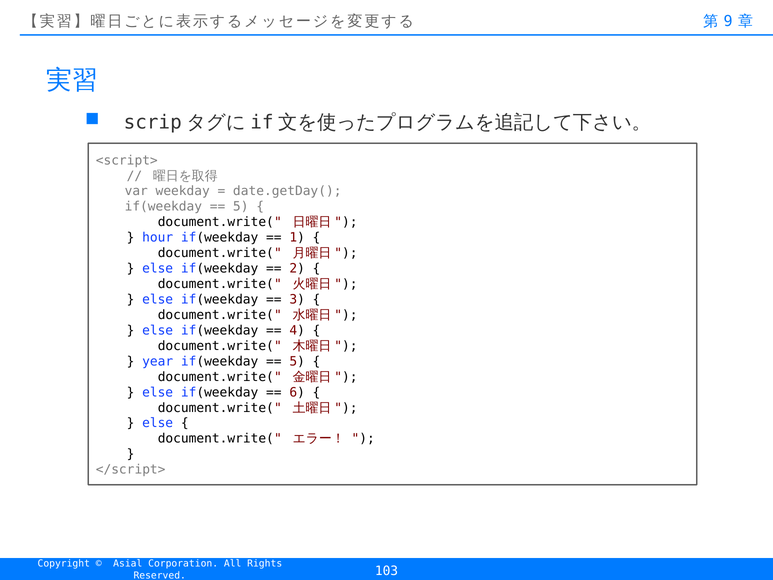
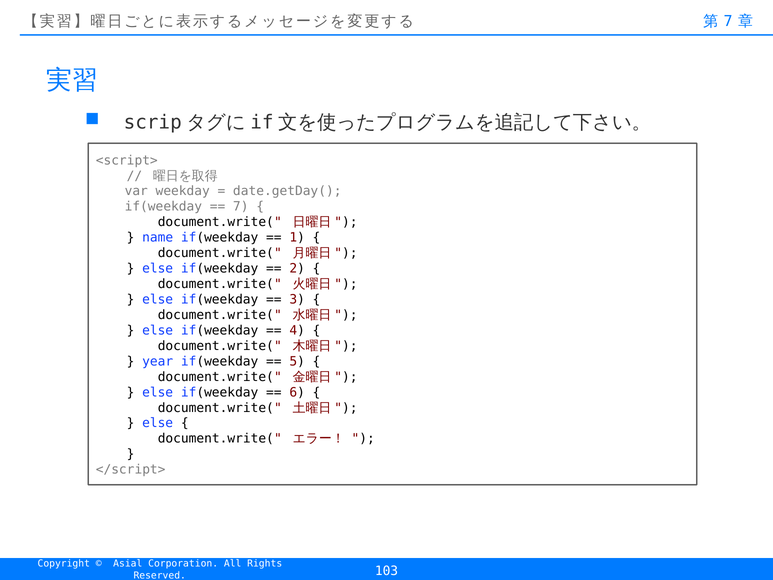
9 at (728, 21): 9 -> 7
5 at (241, 207): 5 -> 7
hour: hour -> name
